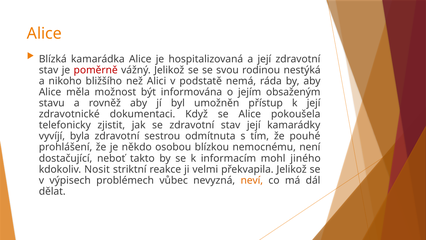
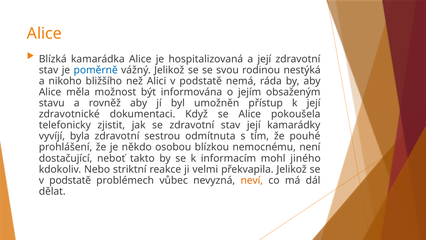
poměrně colour: red -> blue
Nosit: Nosit -> Nebo
výpisech at (70, 180): výpisech -> podstatě
